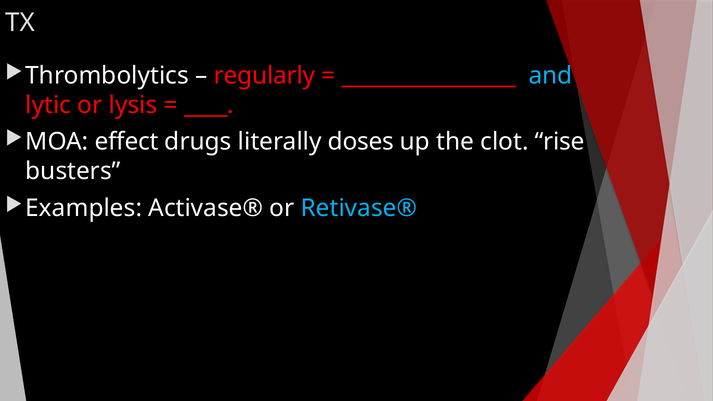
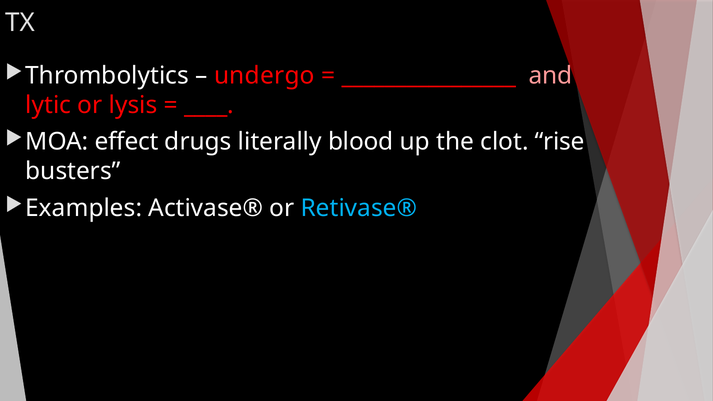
regularly: regularly -> undergo
and colour: light blue -> pink
doses: doses -> blood
